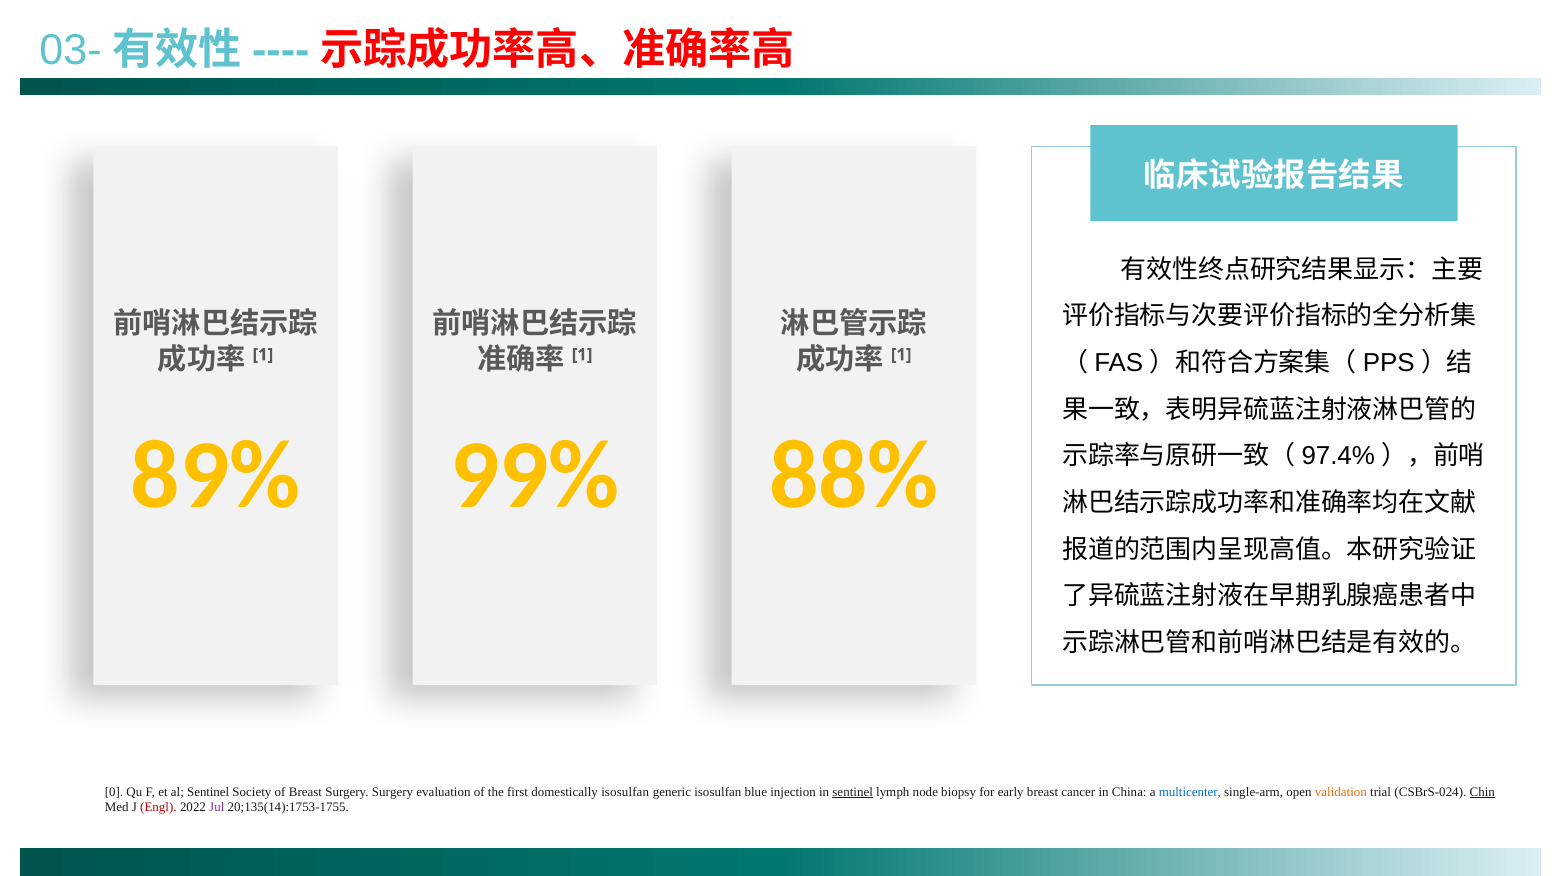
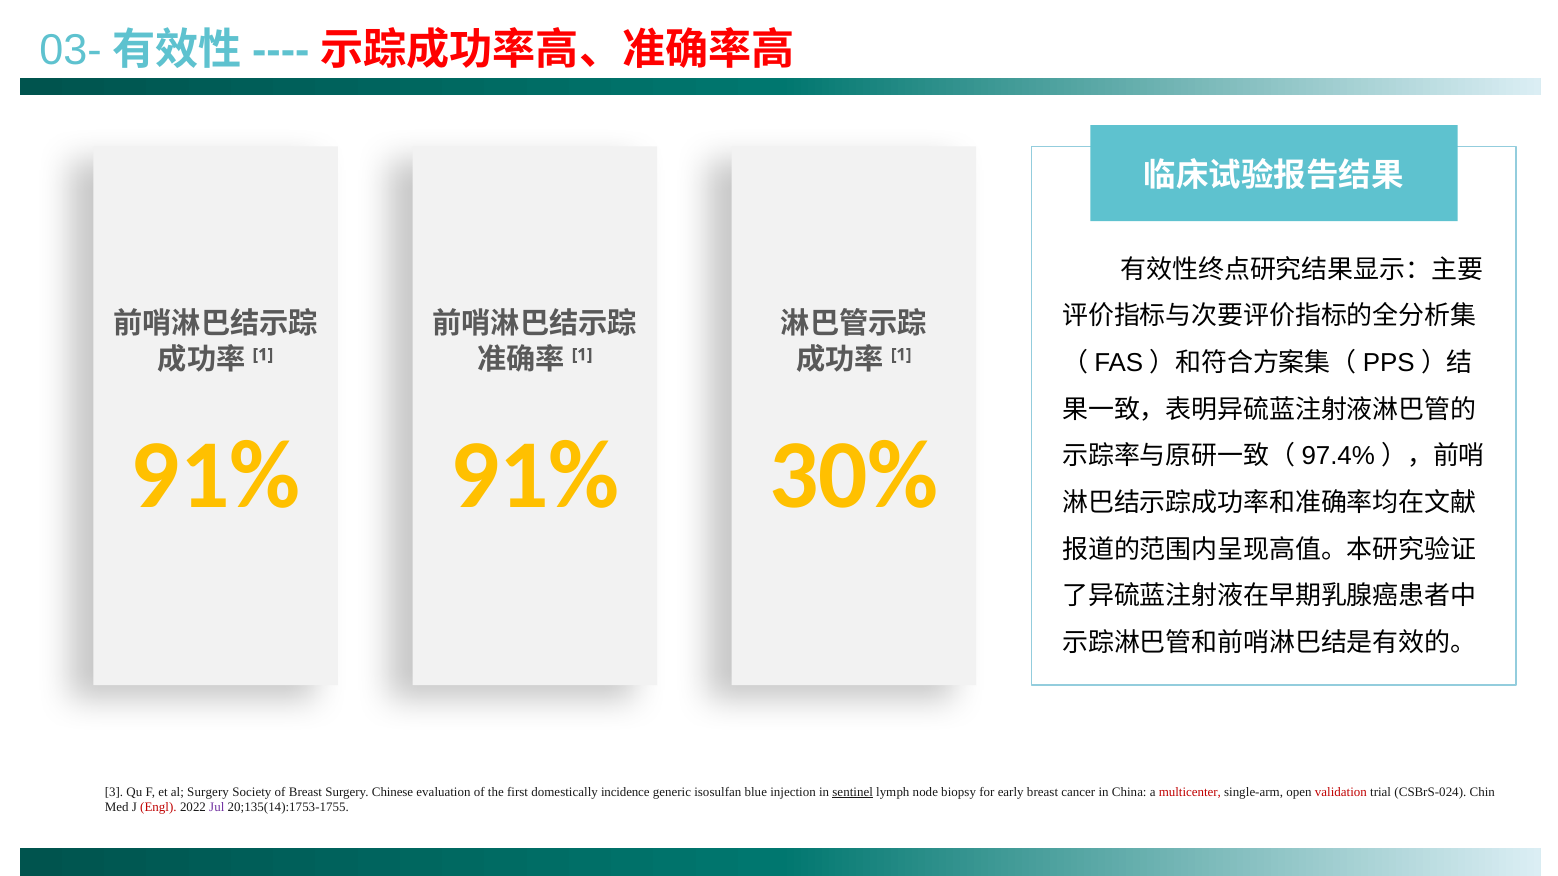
89% at (216, 475): 89% -> 91%
99% at (535, 475): 99% -> 91%
88%: 88% -> 30%
0: 0 -> 3
al Sentinel: Sentinel -> Surgery
Surgery Surgery: Surgery -> Chinese
domestically isosulfan: isosulfan -> incidence
multicenter colour: blue -> red
validation colour: orange -> red
Chin underline: present -> none
